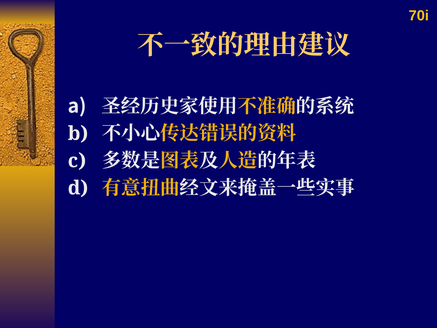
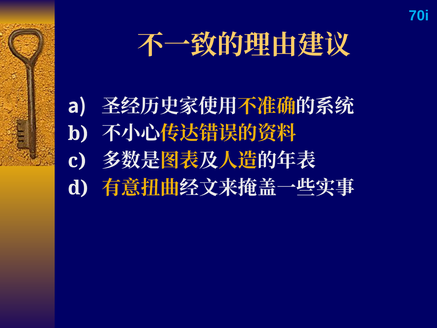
70i colour: yellow -> light blue
